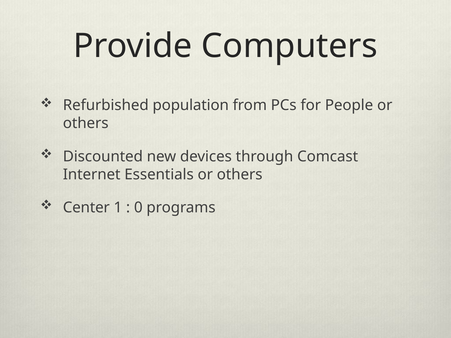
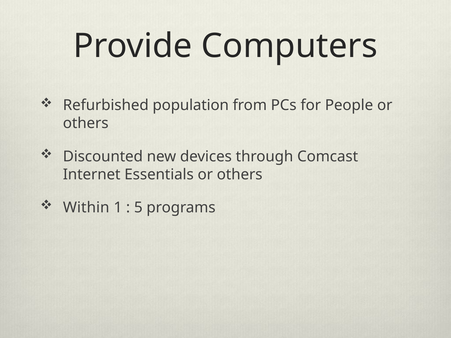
Center: Center -> Within
0: 0 -> 5
